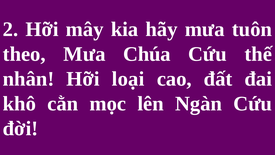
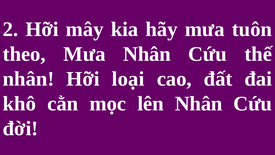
Mưa Chúa: Chúa -> Nhân
lên Ngàn: Ngàn -> Nhân
